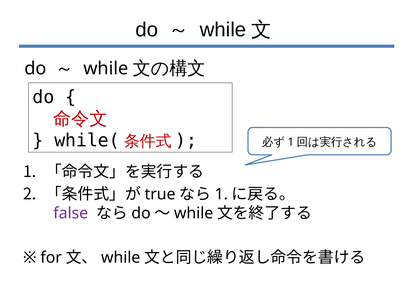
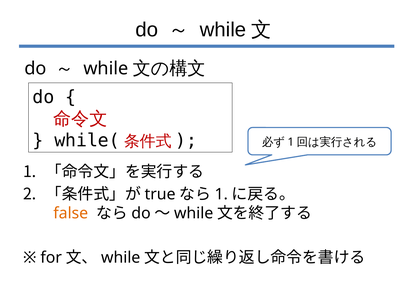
false colour: purple -> orange
